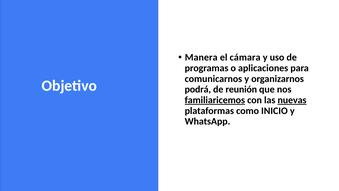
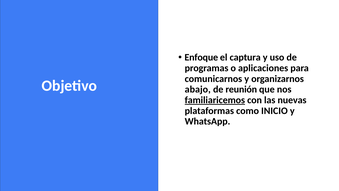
Manera: Manera -> Enfoque
cámara: cámara -> captura
podrá: podrá -> abajo
nuevas underline: present -> none
